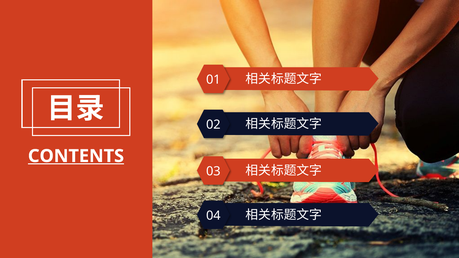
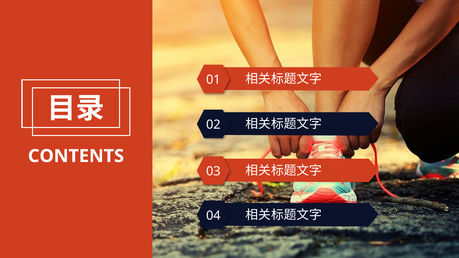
CONTENTS underline: present -> none
